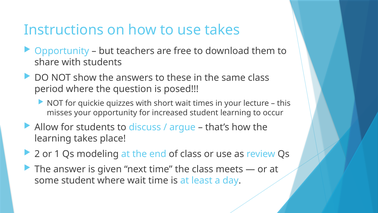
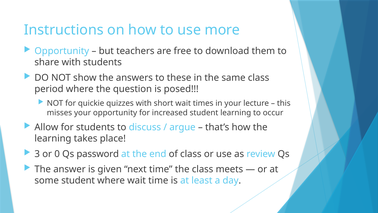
use takes: takes -> more
2: 2 -> 3
1: 1 -> 0
modeling: modeling -> password
